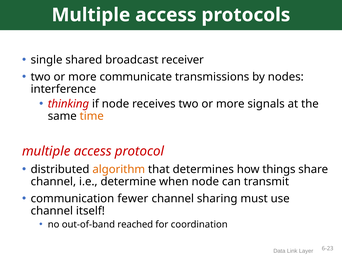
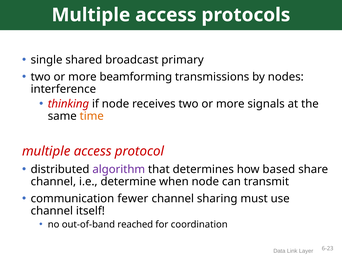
receiver: receiver -> primary
communicate: communicate -> beamforming
algorithm colour: orange -> purple
things: things -> based
